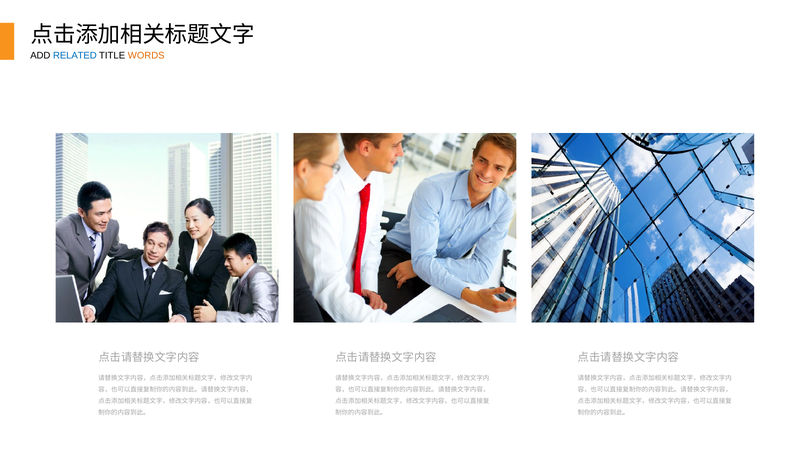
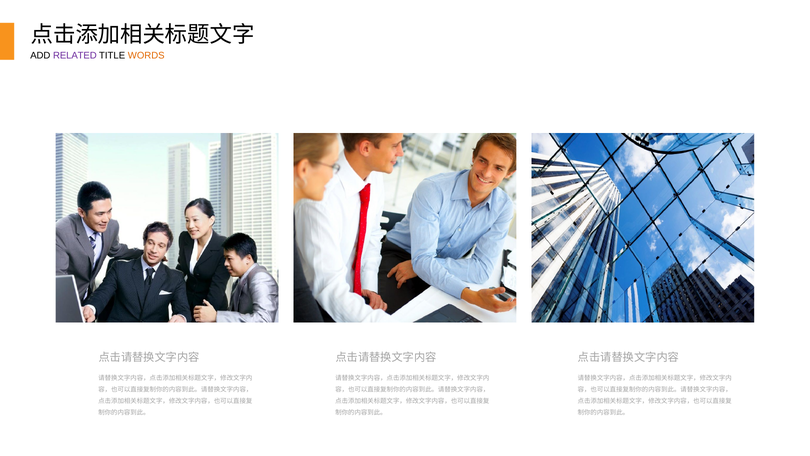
RELATED colour: blue -> purple
